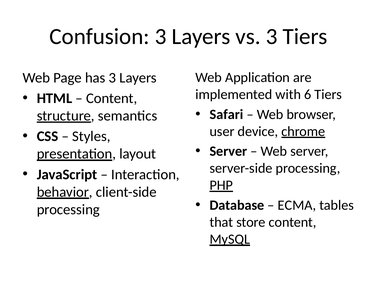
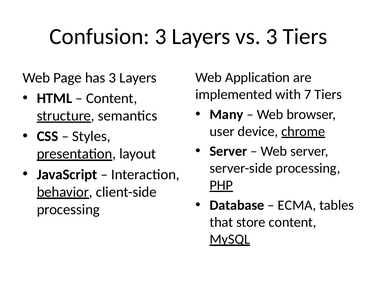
6: 6 -> 7
Safari: Safari -> Many
